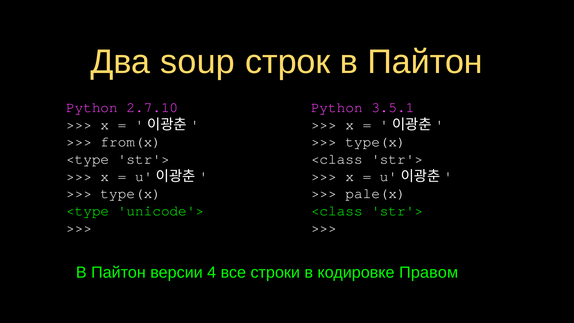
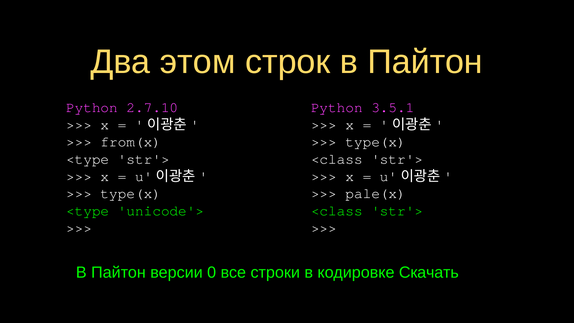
soup: soup -> этом
4: 4 -> 0
Правом: Правом -> Скачать
